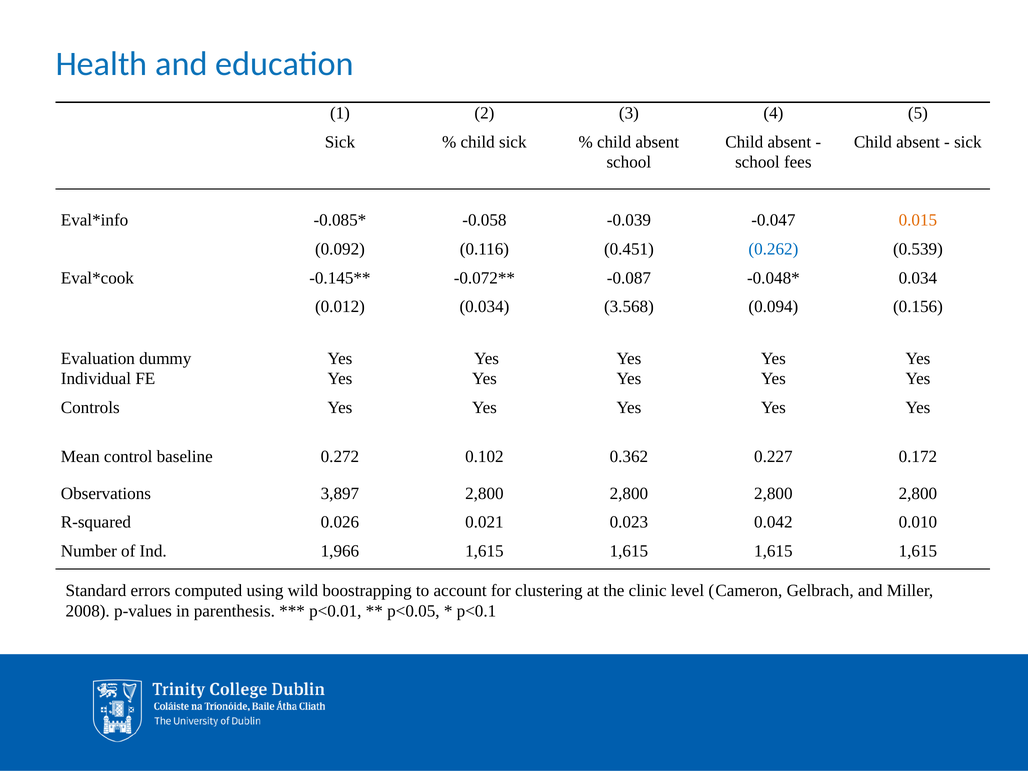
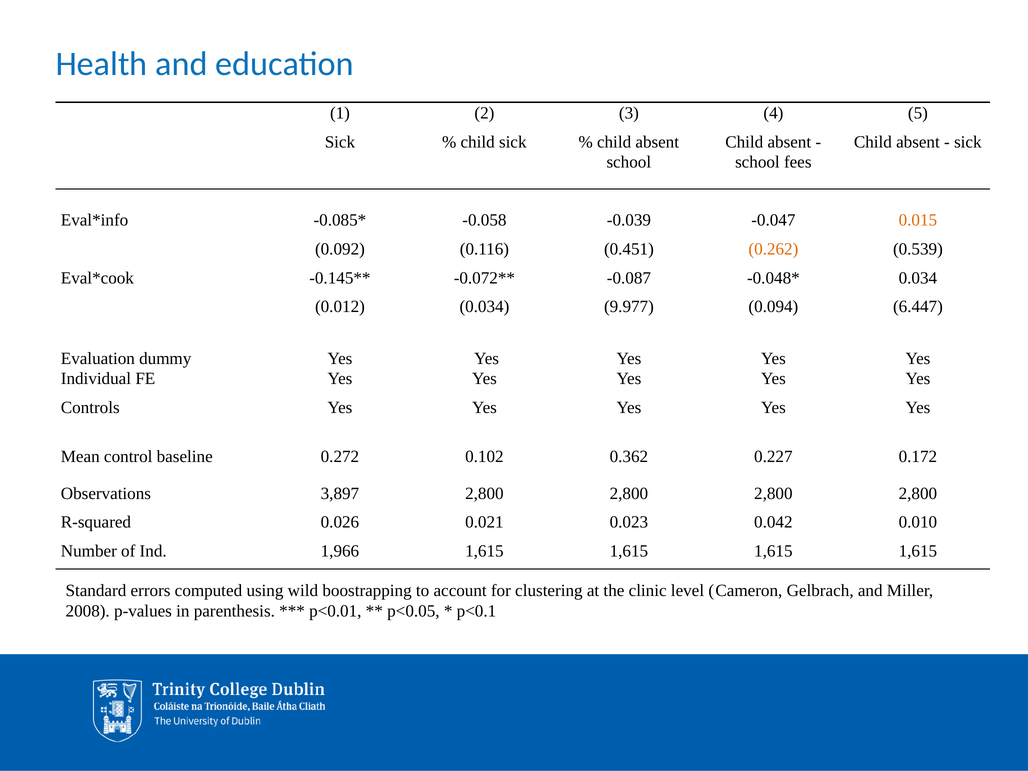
0.262 colour: blue -> orange
3.568: 3.568 -> 9.977
0.156: 0.156 -> 6.447
